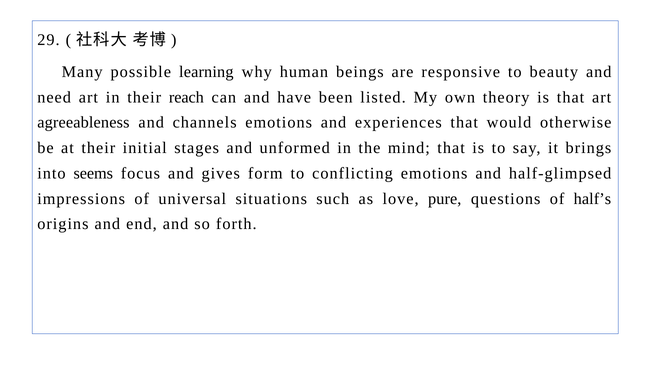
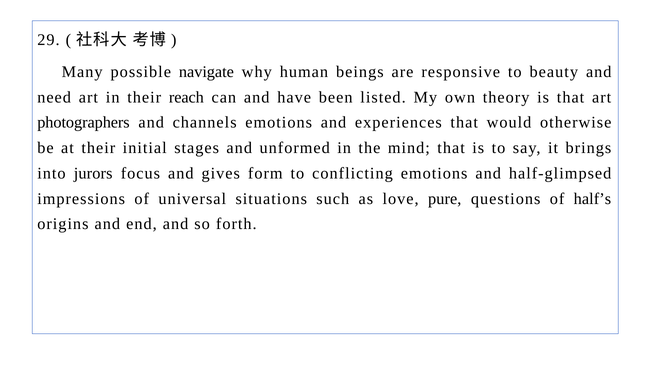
learning: learning -> navigate
agreeableness: agreeableness -> photographers
seems: seems -> jurors
